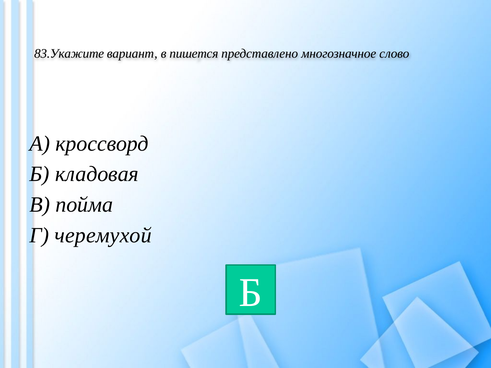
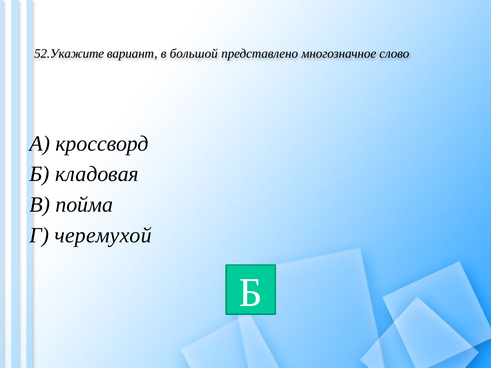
83.Укажите: 83.Укажите -> 52.Укажите
пишется: пишется -> большой
